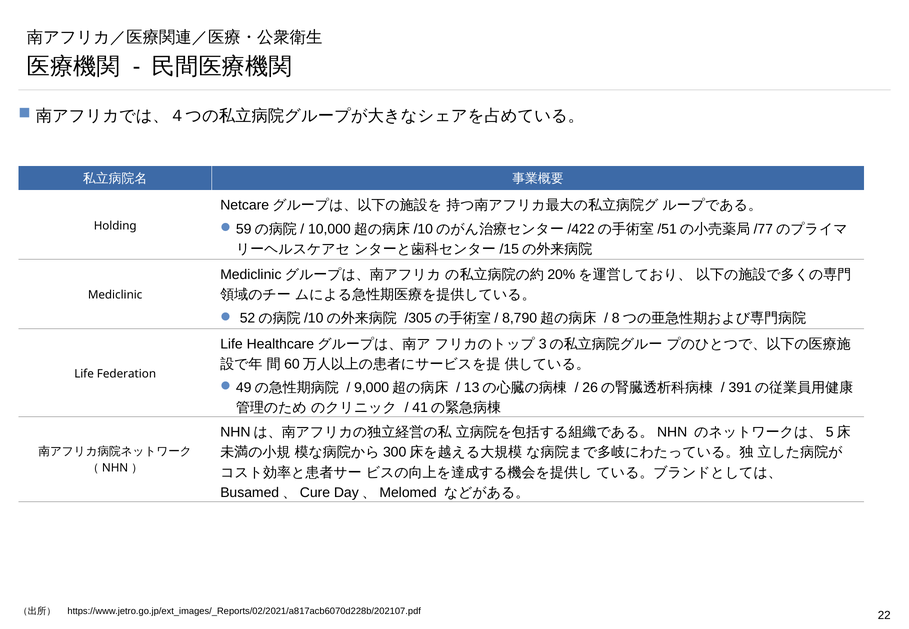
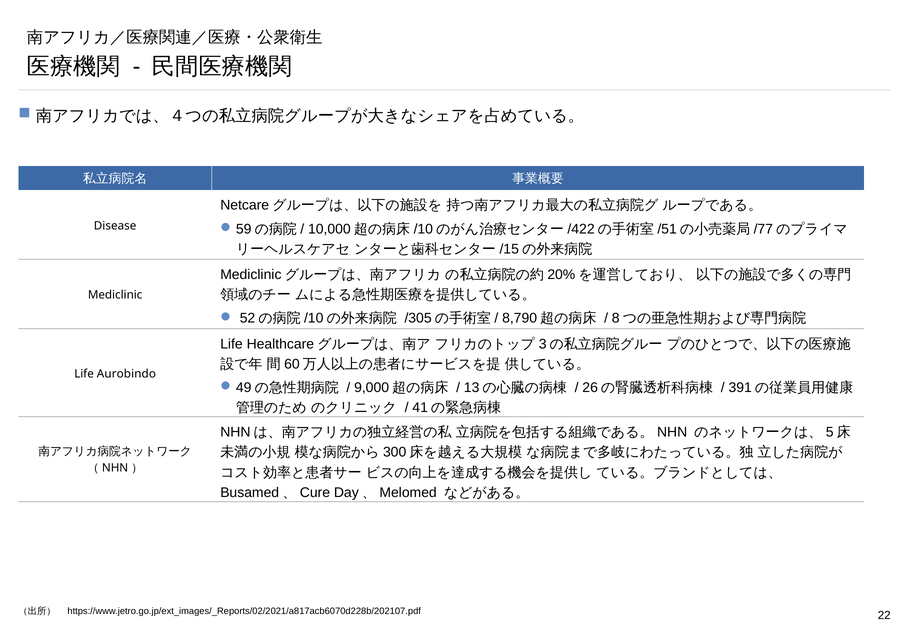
Holding: Holding -> Disease
Federation: Federation -> Aurobindo
